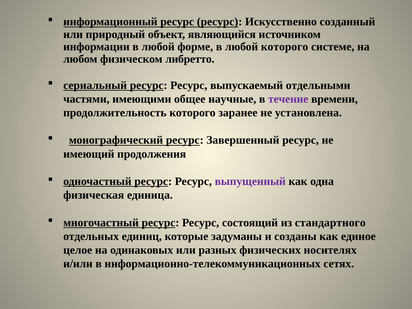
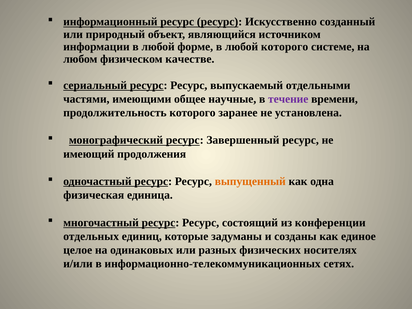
либретто: либретто -> качестве
выпущенный colour: purple -> orange
стандартного: стандартного -> конференции
